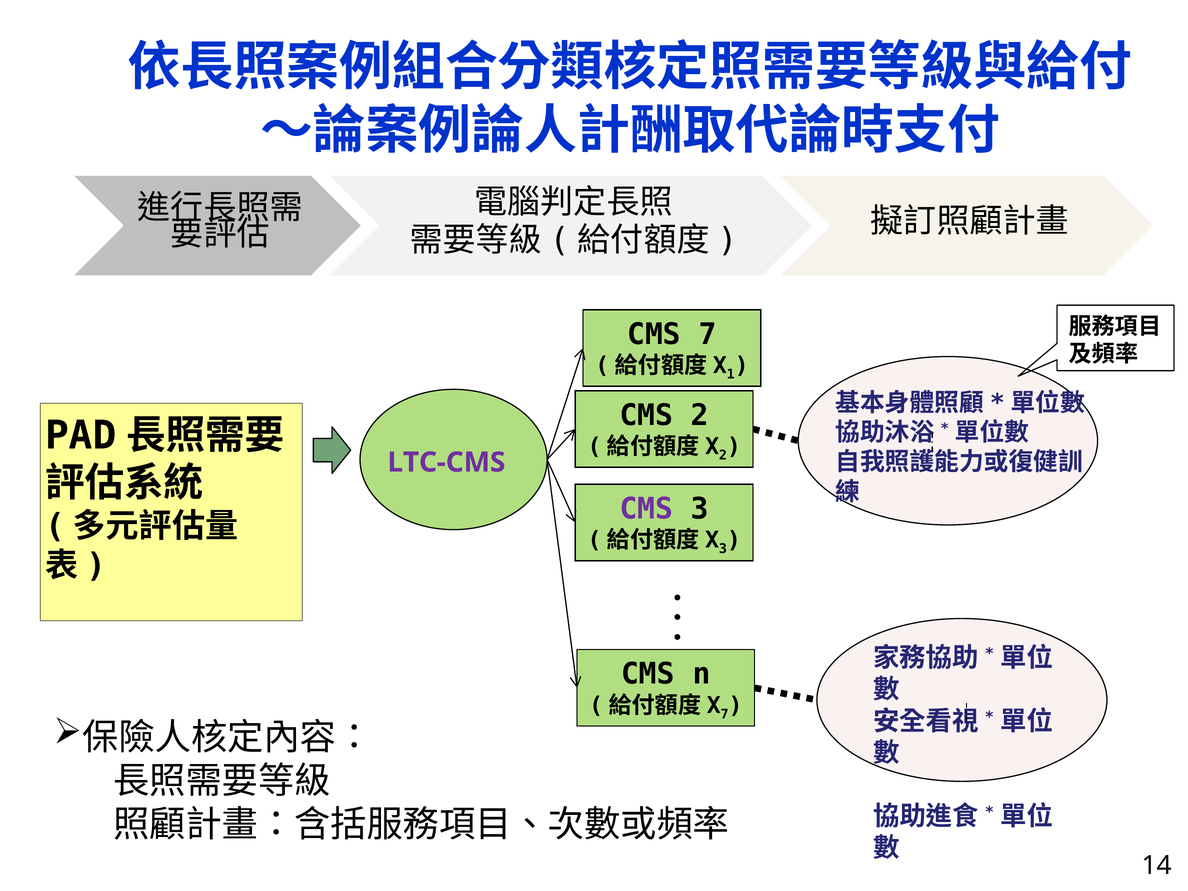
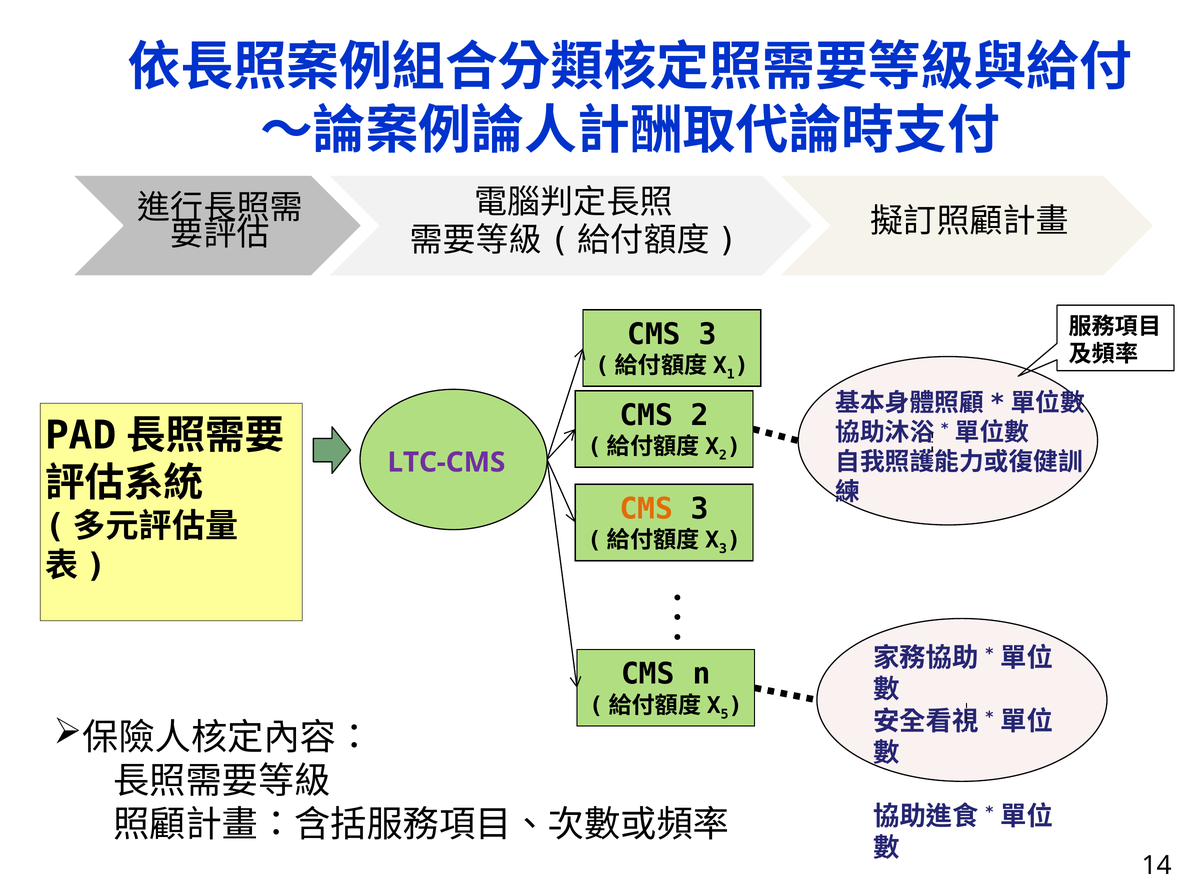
7 at (708, 334): 7 -> 3
CMS at (646, 509) colour: purple -> orange
7 at (725, 714): 7 -> 5
